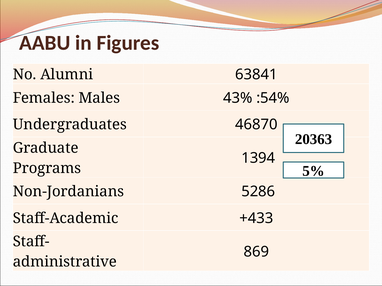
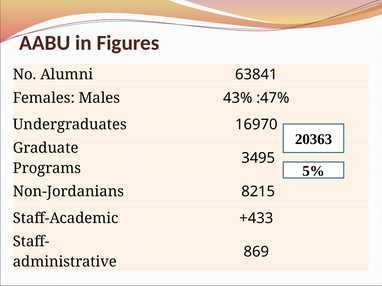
54%: 54% -> 47%
46870: 46870 -> 16970
1394: 1394 -> 3495
5286: 5286 -> 8215
